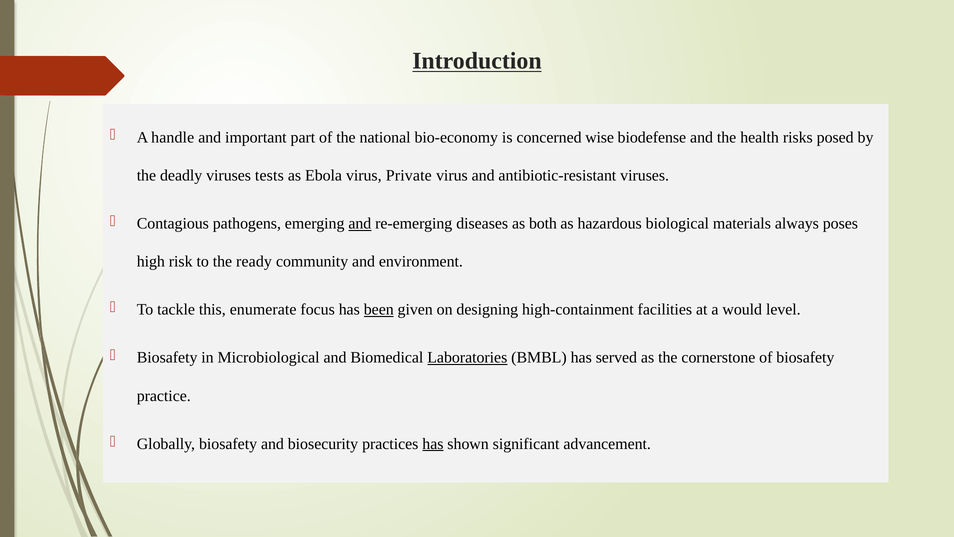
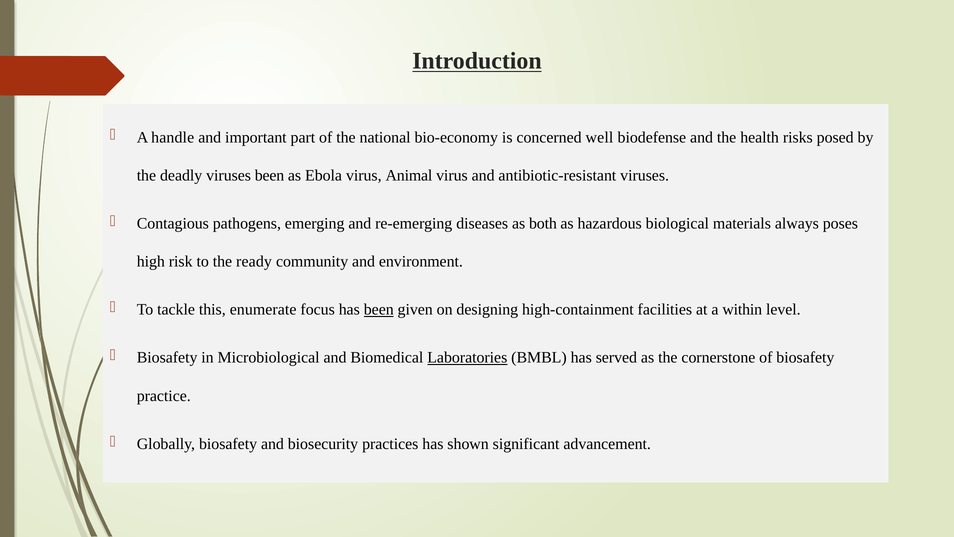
wise: wise -> well
viruses tests: tests -> been
Private: Private -> Animal
and at (360, 223) underline: present -> none
would: would -> within
has at (433, 444) underline: present -> none
